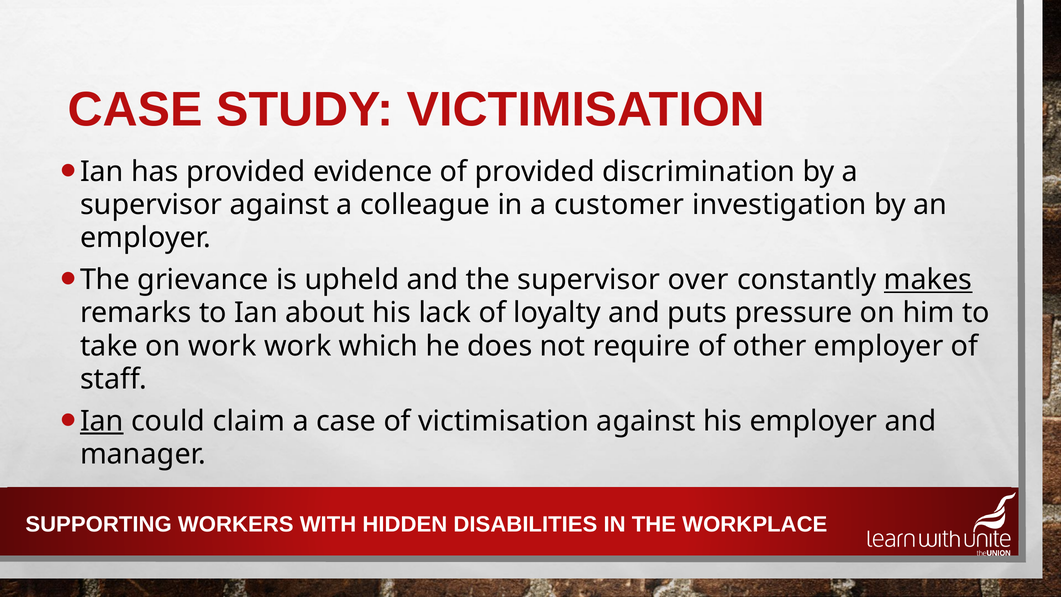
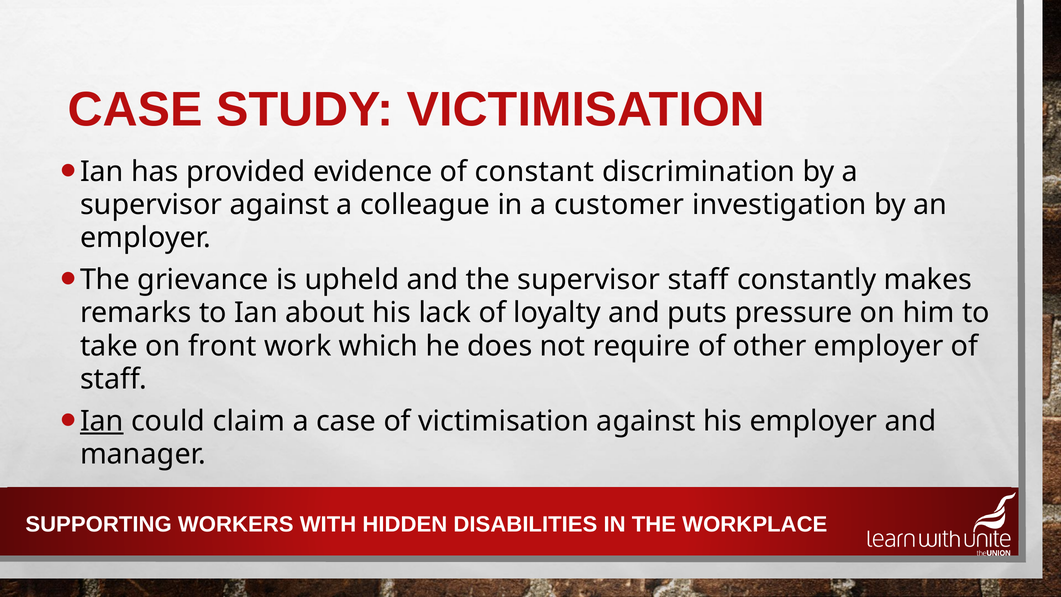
of provided: provided -> constant
supervisor over: over -> staff
makes underline: present -> none
on work: work -> front
